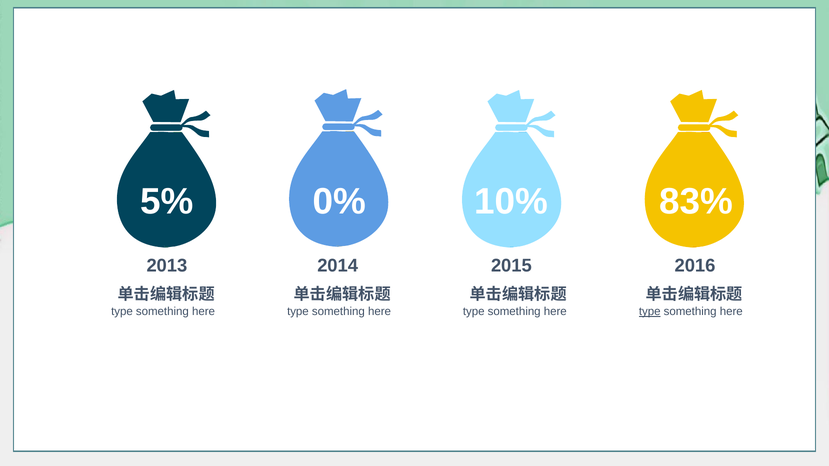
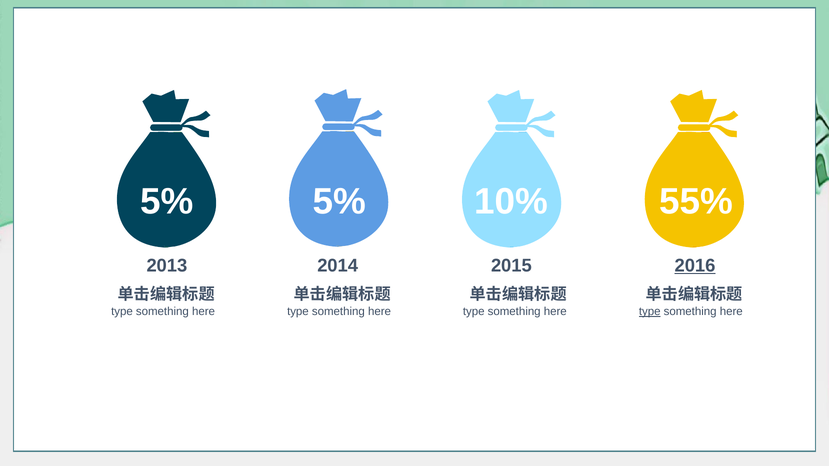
5% 0%: 0% -> 5%
83%: 83% -> 55%
2016 underline: none -> present
